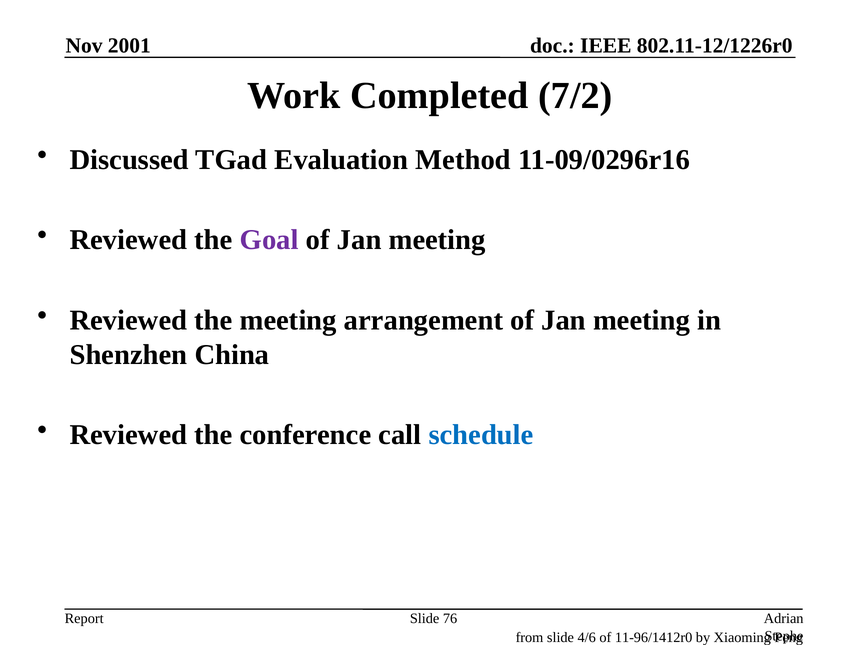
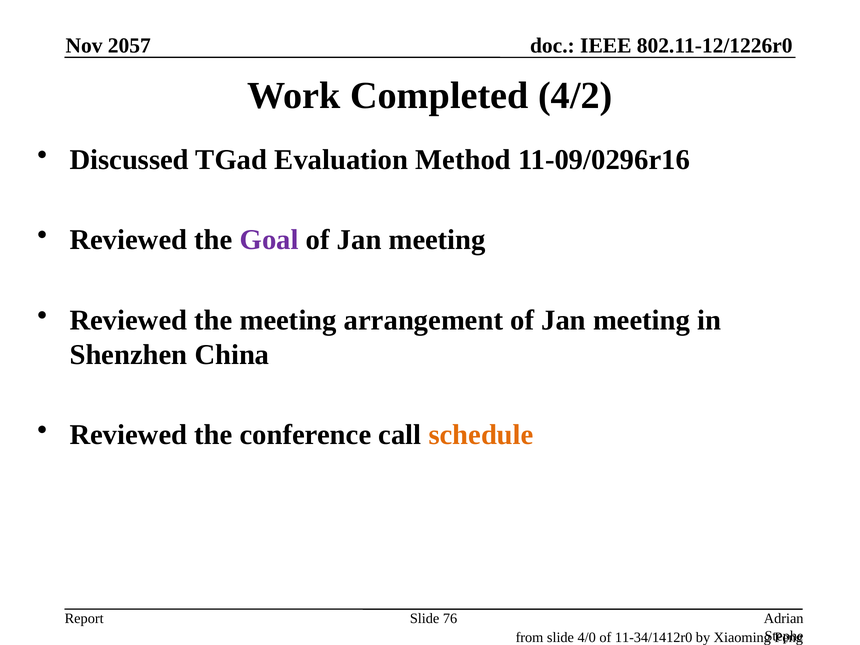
2001: 2001 -> 2057
7/2: 7/2 -> 4/2
schedule colour: blue -> orange
4/6: 4/6 -> 4/0
11-96/1412r0: 11-96/1412r0 -> 11-34/1412r0
